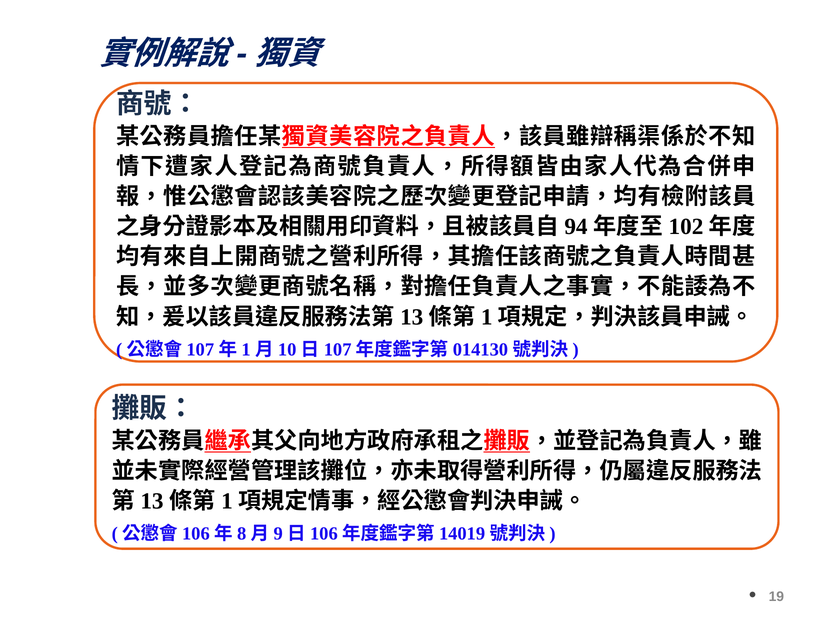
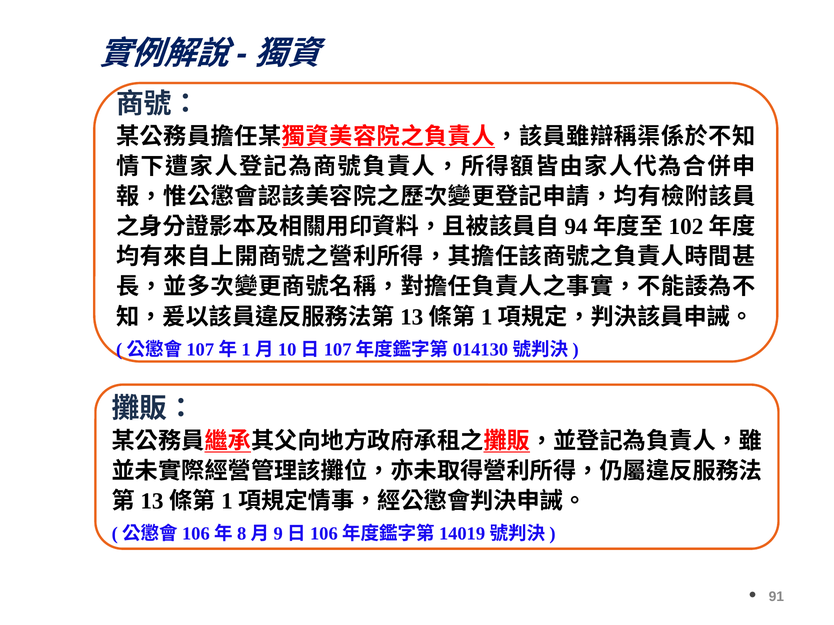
19: 19 -> 91
